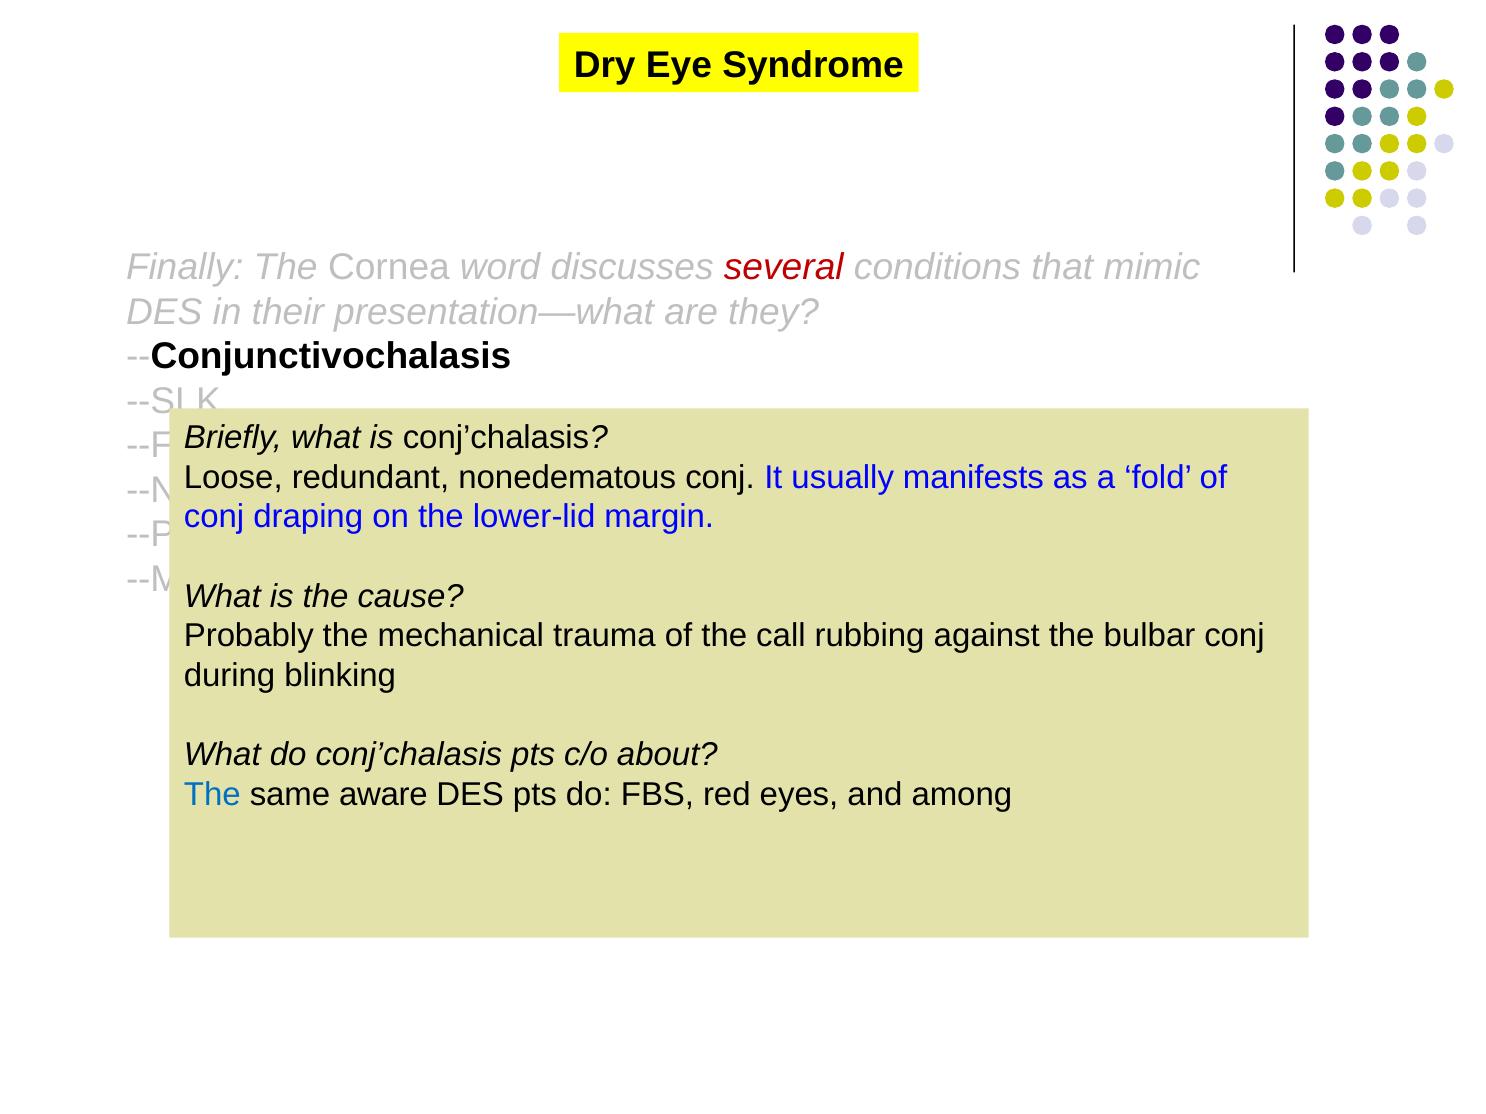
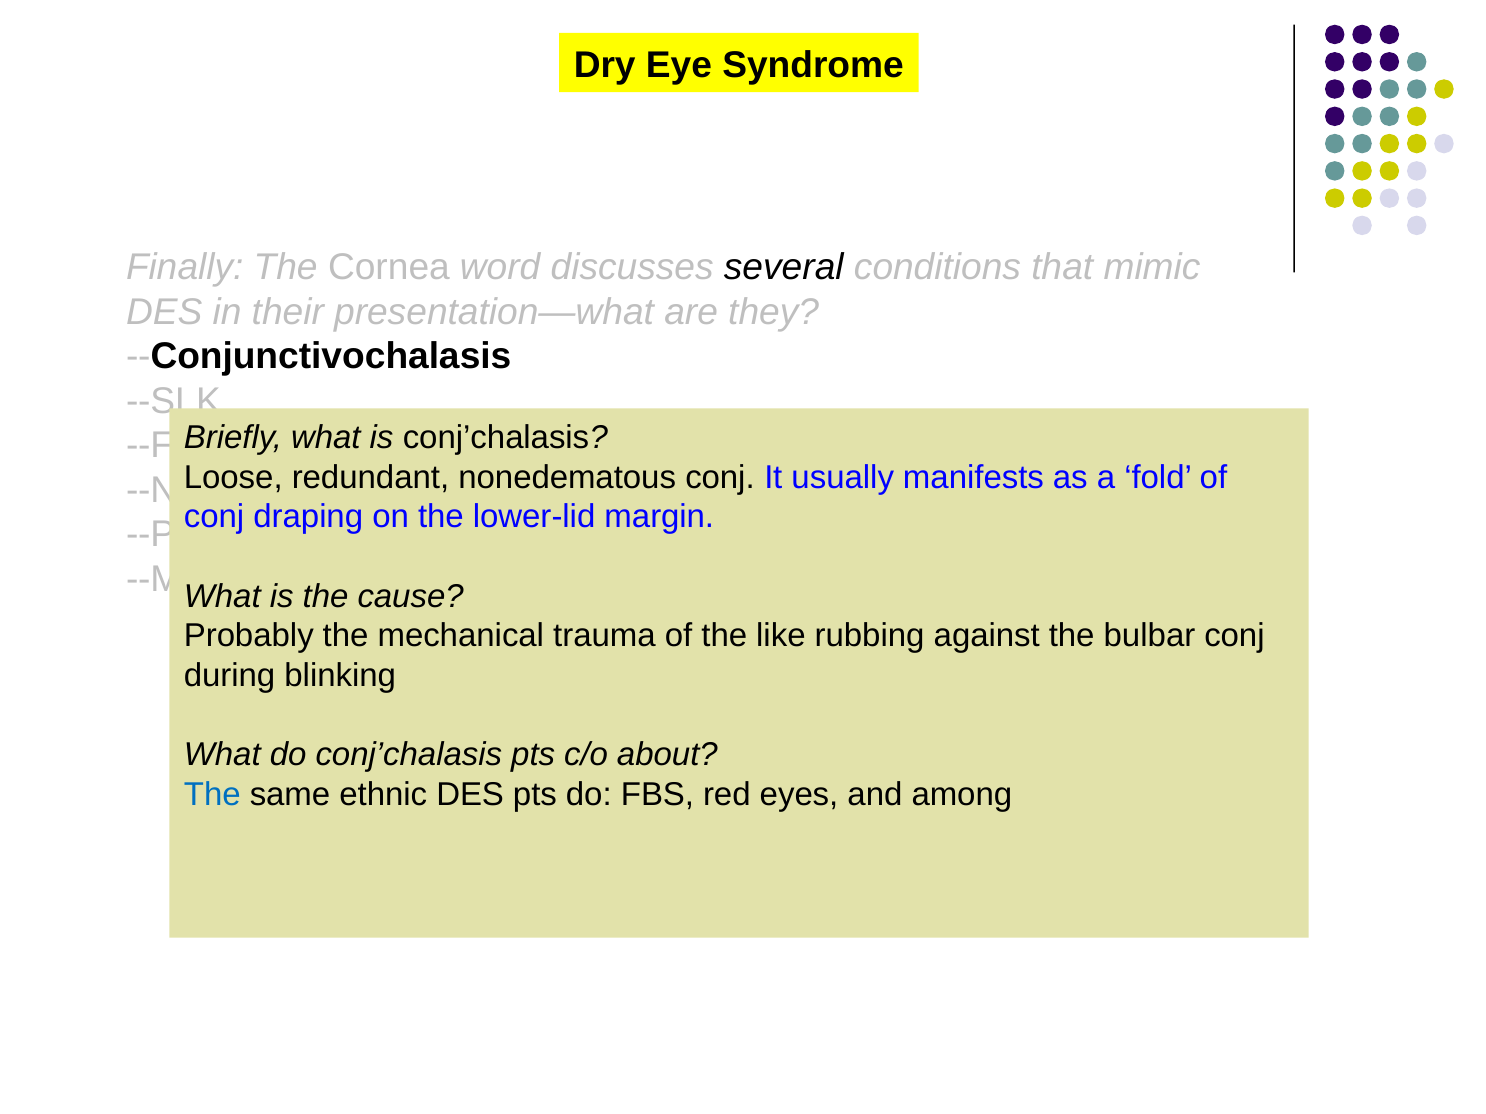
several colour: red -> black
call: call -> like
aware: aware -> ethnic
